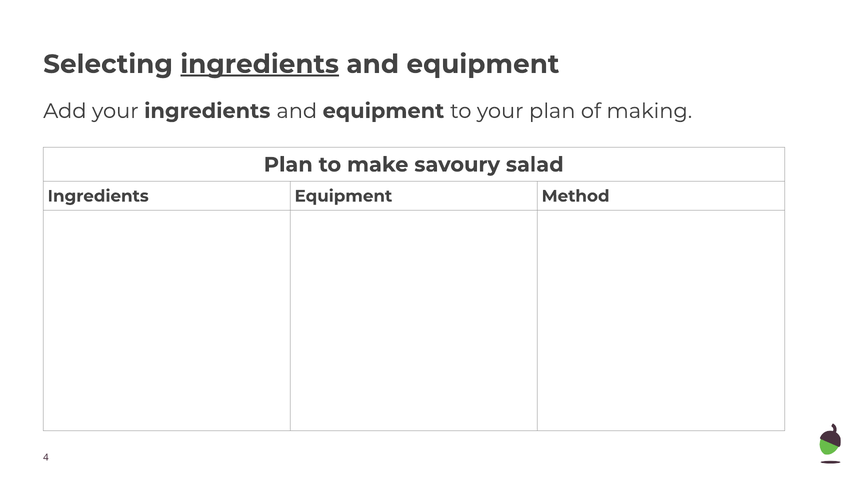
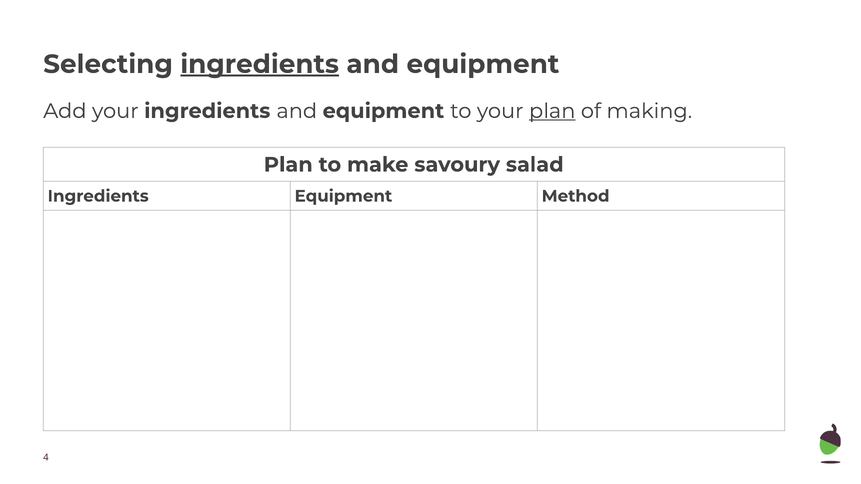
plan at (552, 111) underline: none -> present
